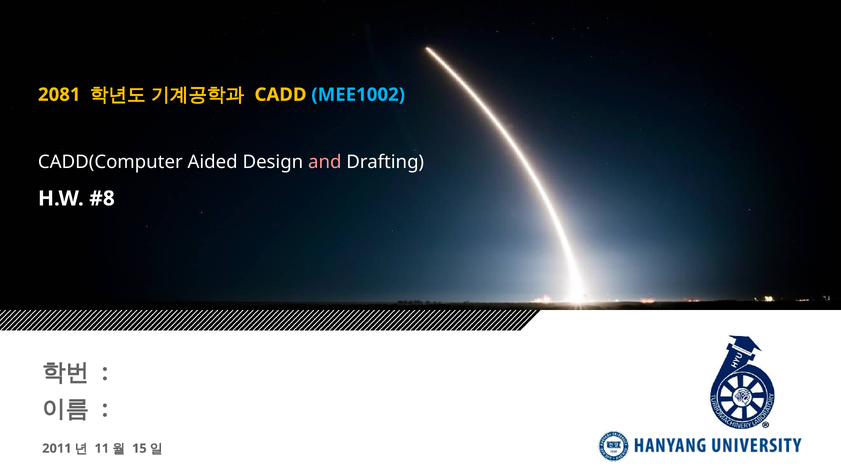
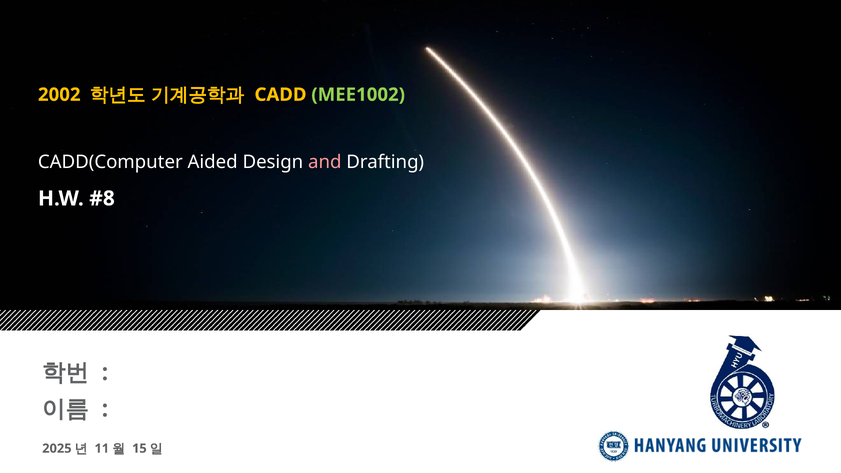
2081: 2081 -> 2002
MEE1002 colour: light blue -> light green
2011: 2011 -> 2025
